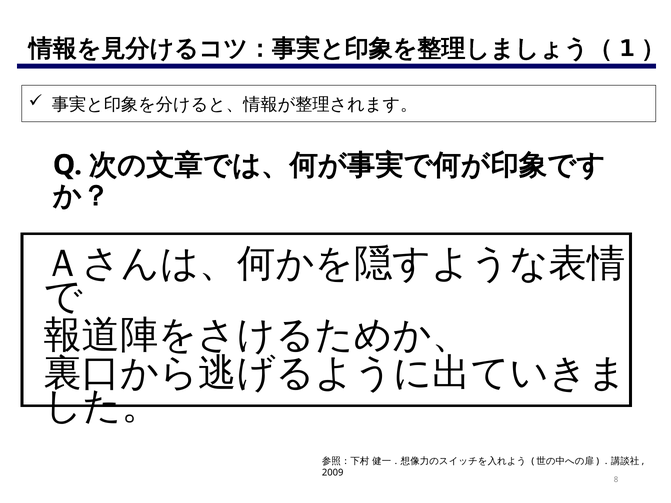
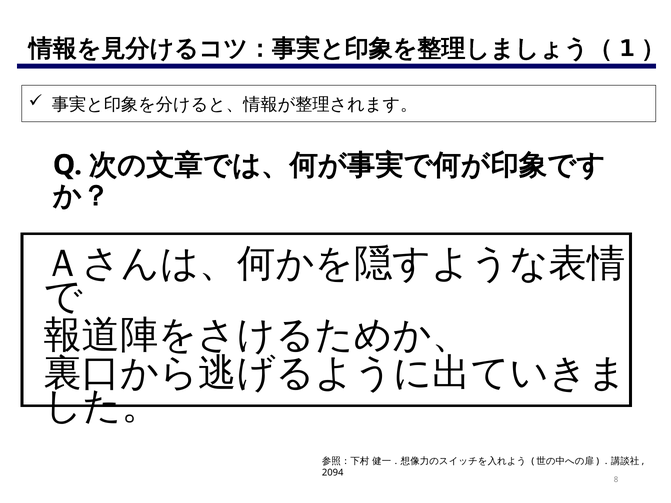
2009: 2009 -> 2094
